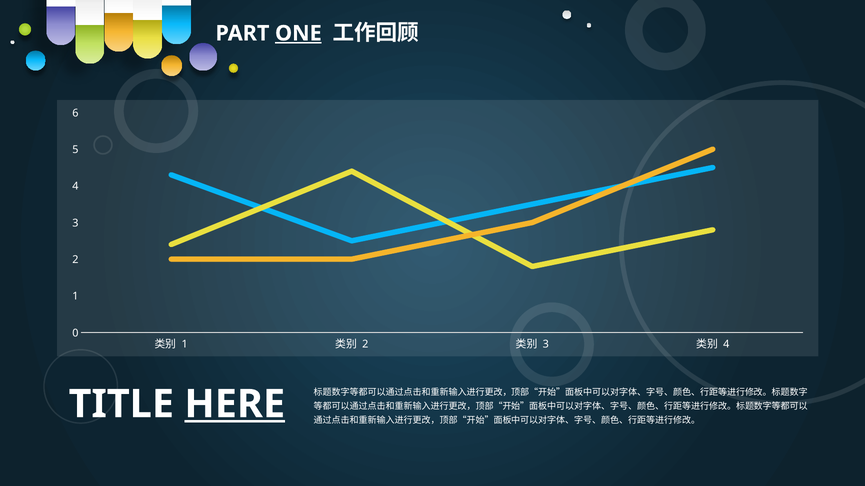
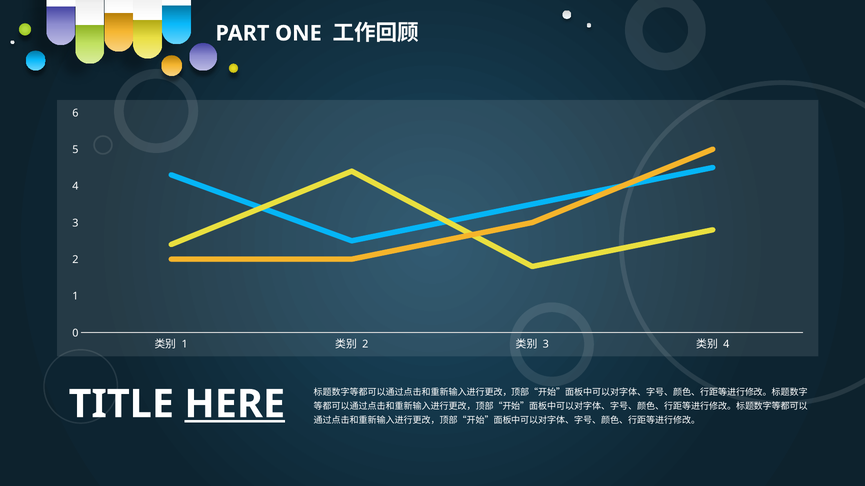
ONE underline: present -> none
